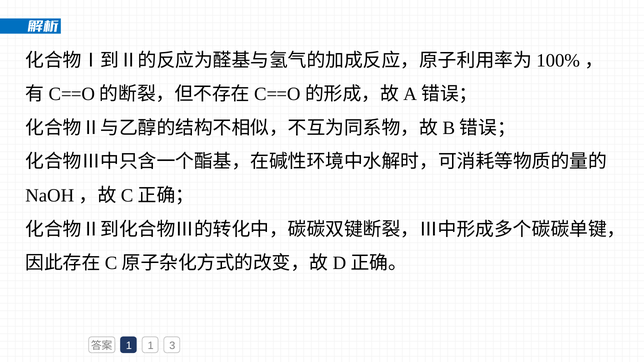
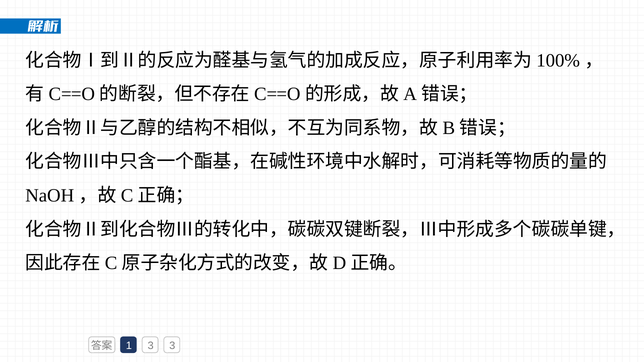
1 1: 1 -> 3
